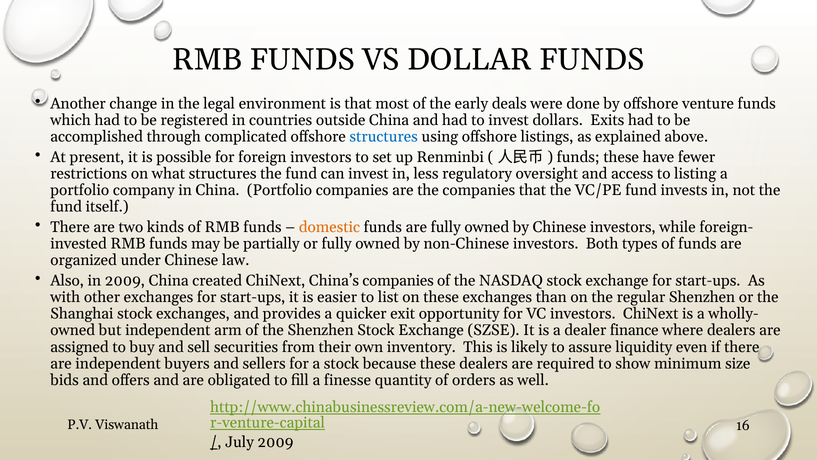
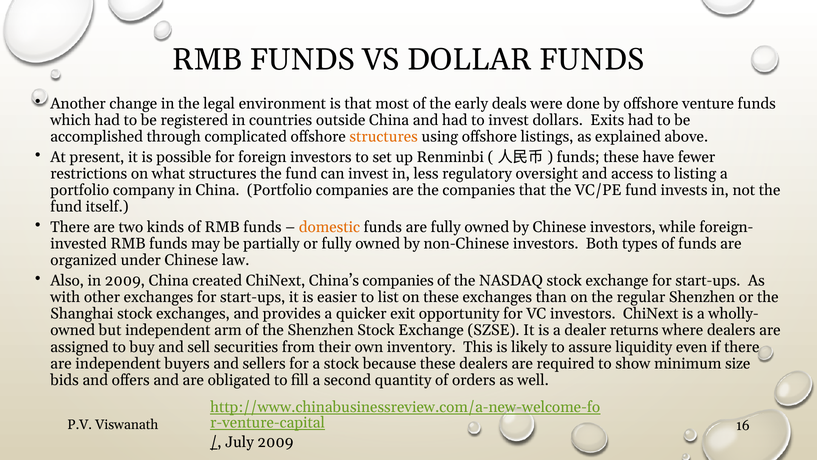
structures at (384, 137) colour: blue -> orange
finance: finance -> returns
finesse: finesse -> second
